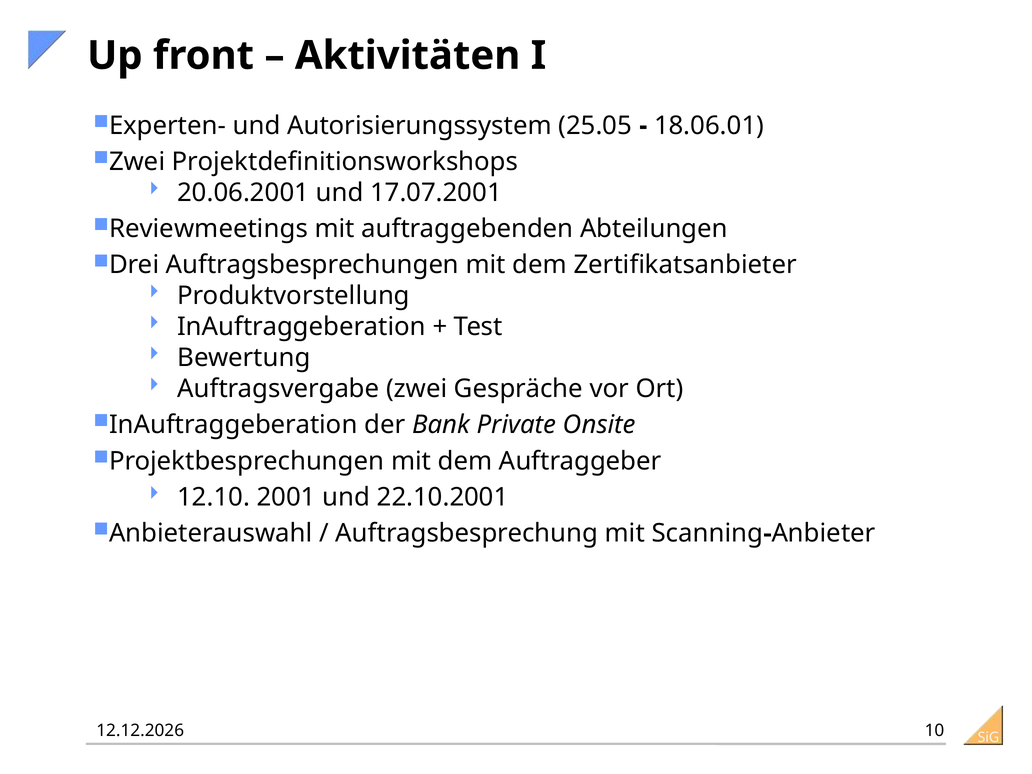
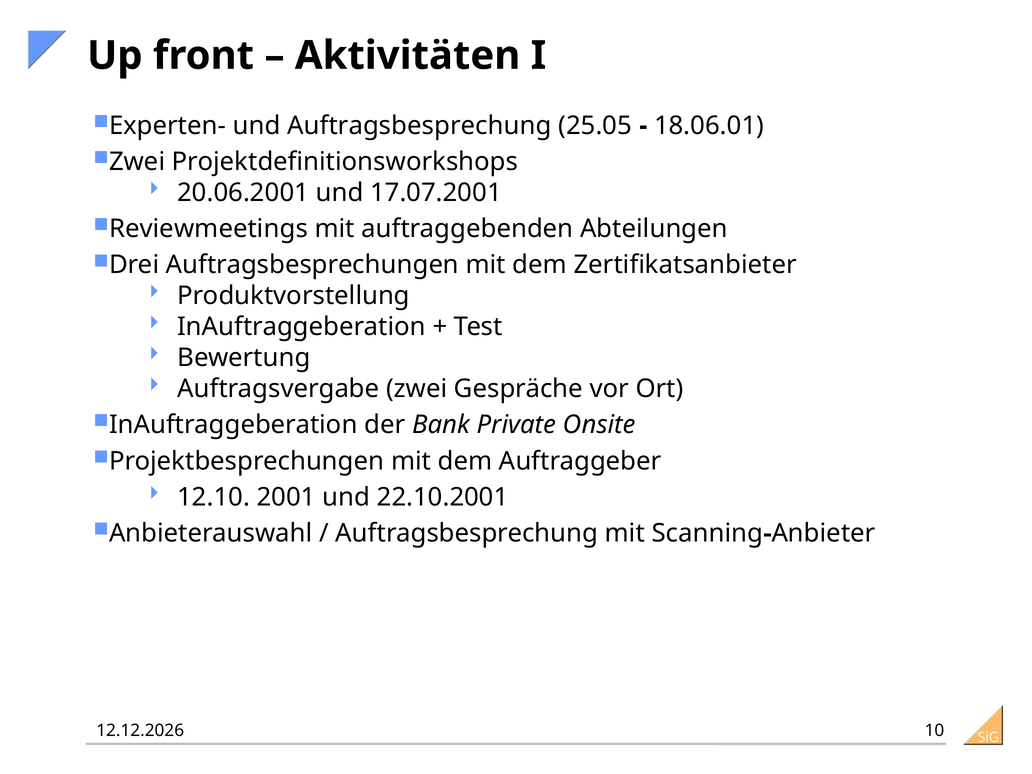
und Autorisierungssystem: Autorisierungssystem -> Auftragsbesprechung
